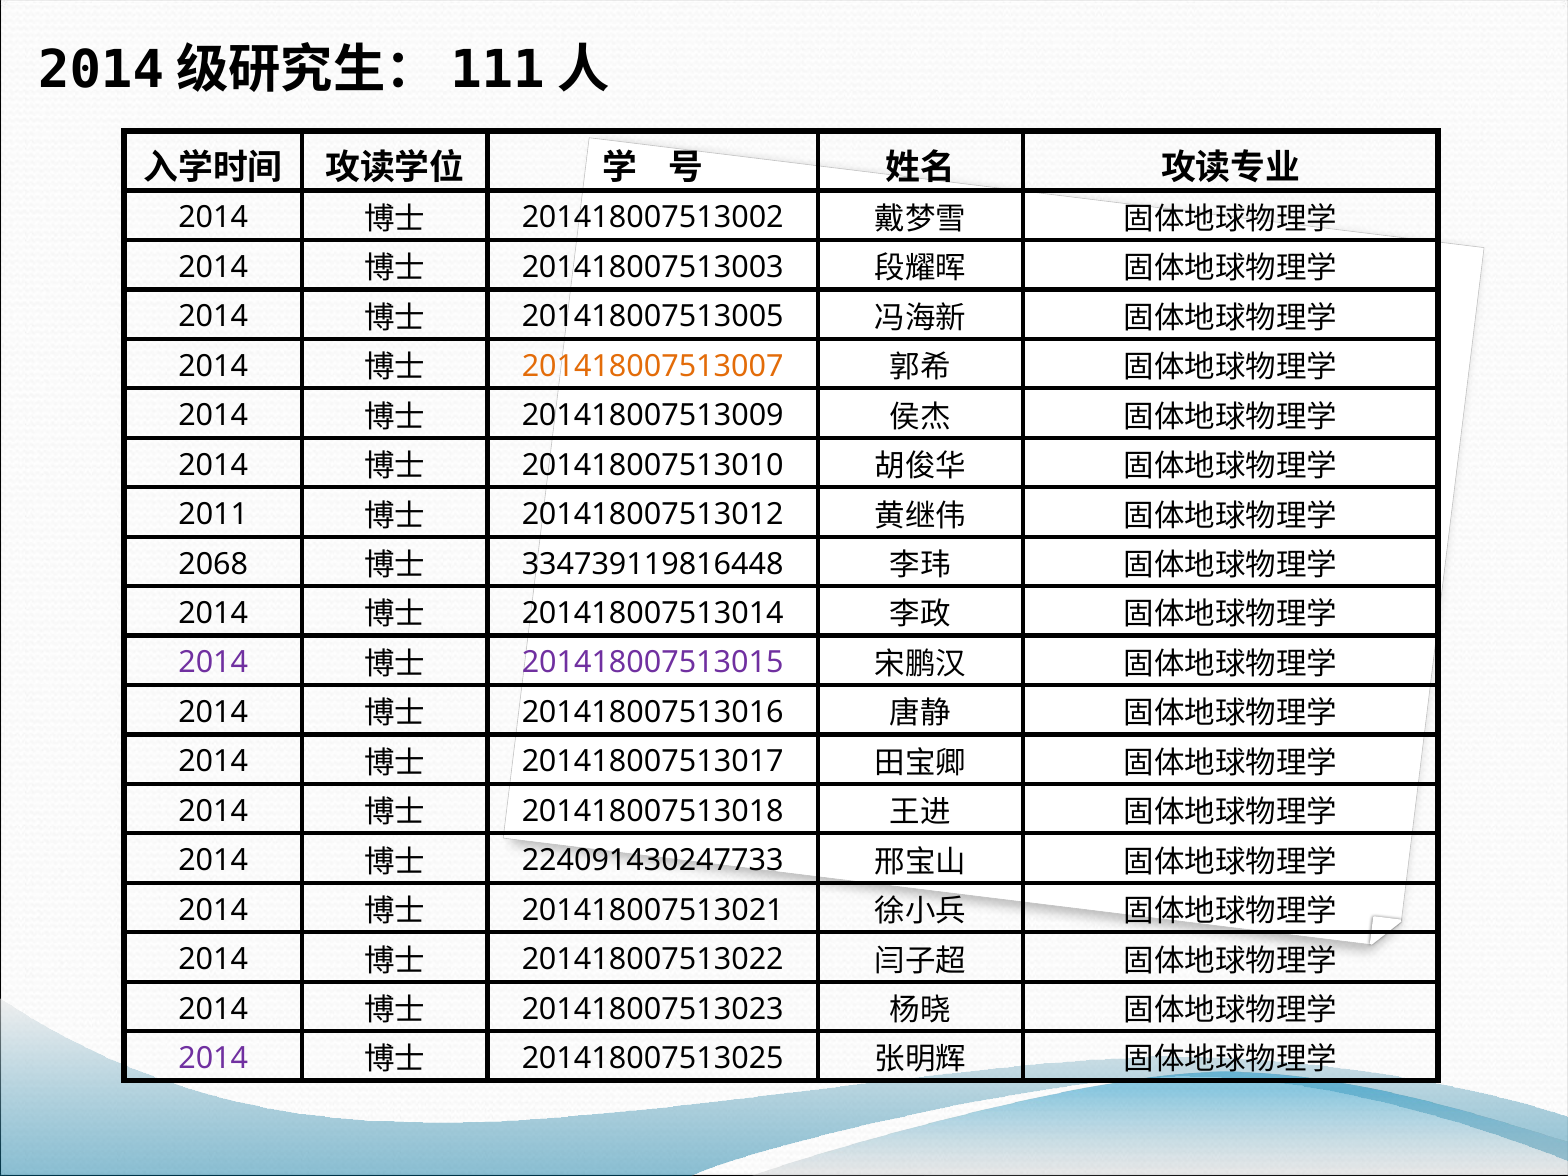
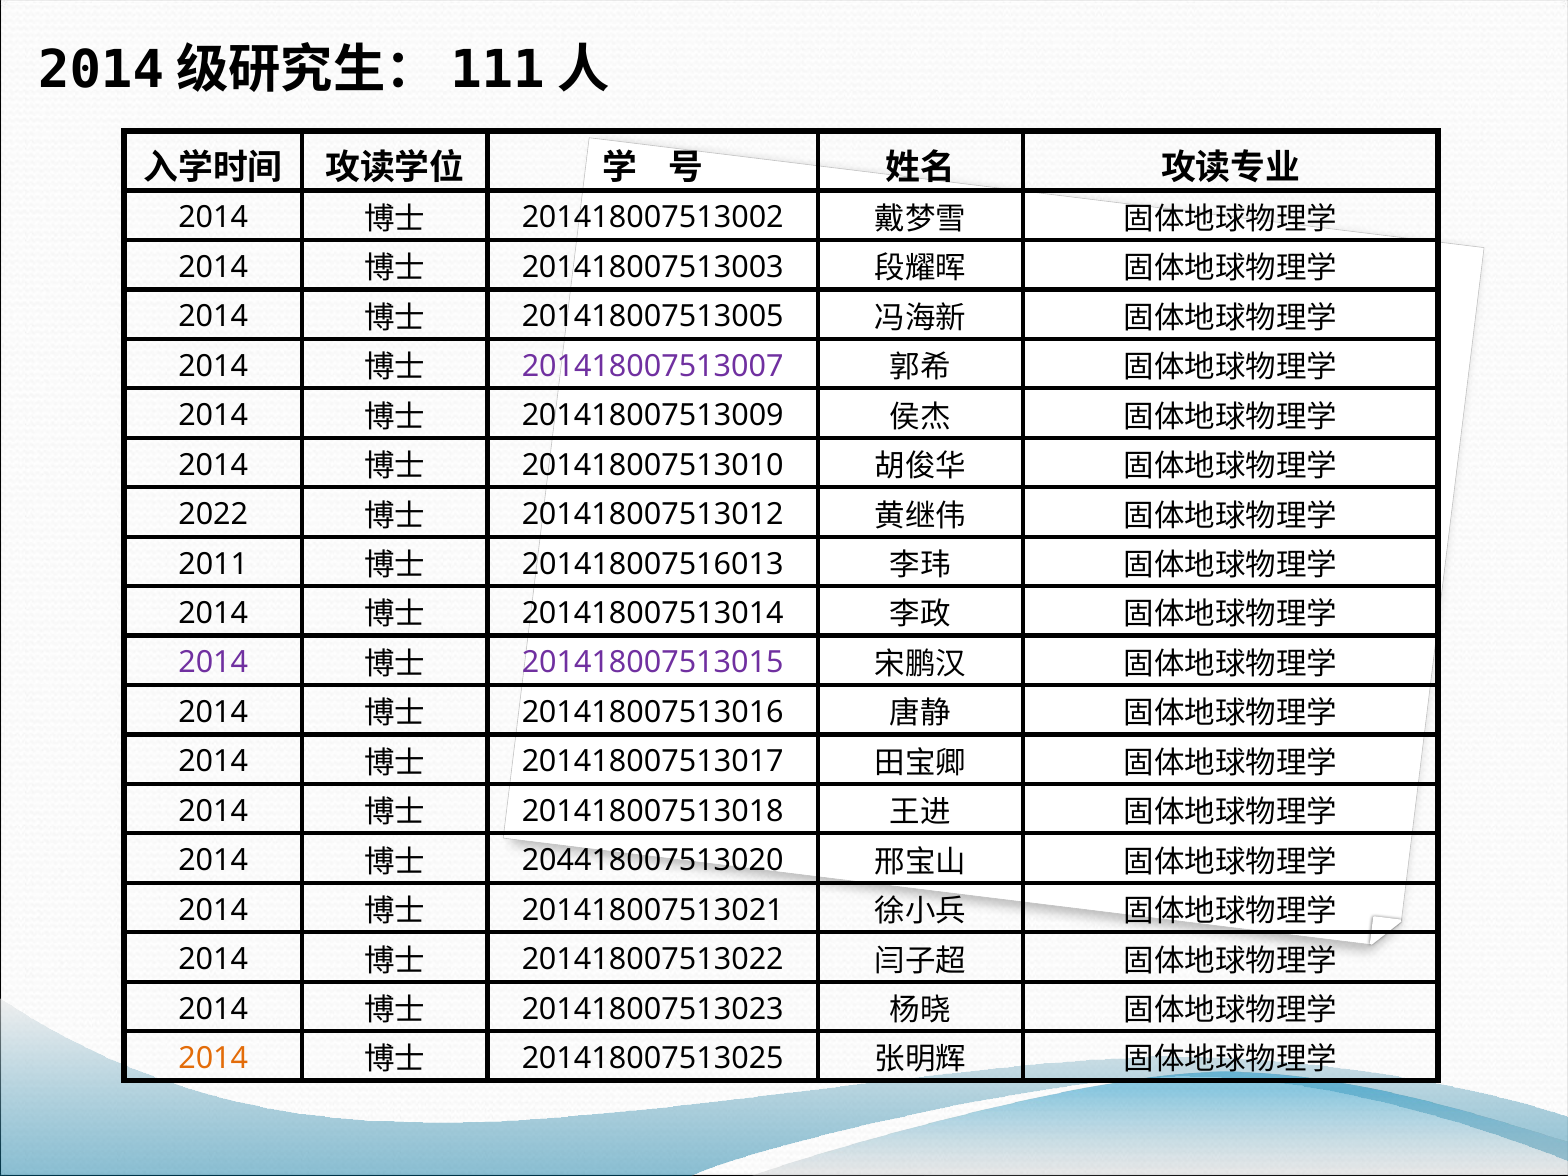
201418007513007 colour: orange -> purple
2011: 2011 -> 2022
2068: 2068 -> 2011
334739119816448: 334739119816448 -> 201418007516013
224091430247733: 224091430247733 -> 204418007513020
2014 at (213, 1058) colour: purple -> orange
